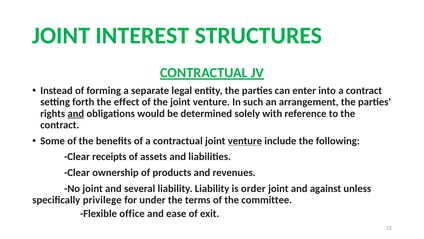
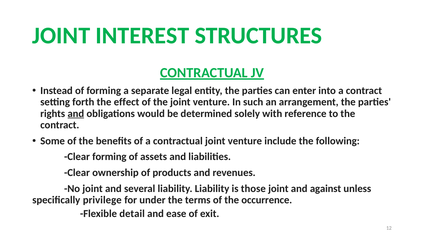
venture at (245, 141) underline: present -> none
Clear receipts: receipts -> forming
order: order -> those
committee: committee -> occurrence
office: office -> detail
